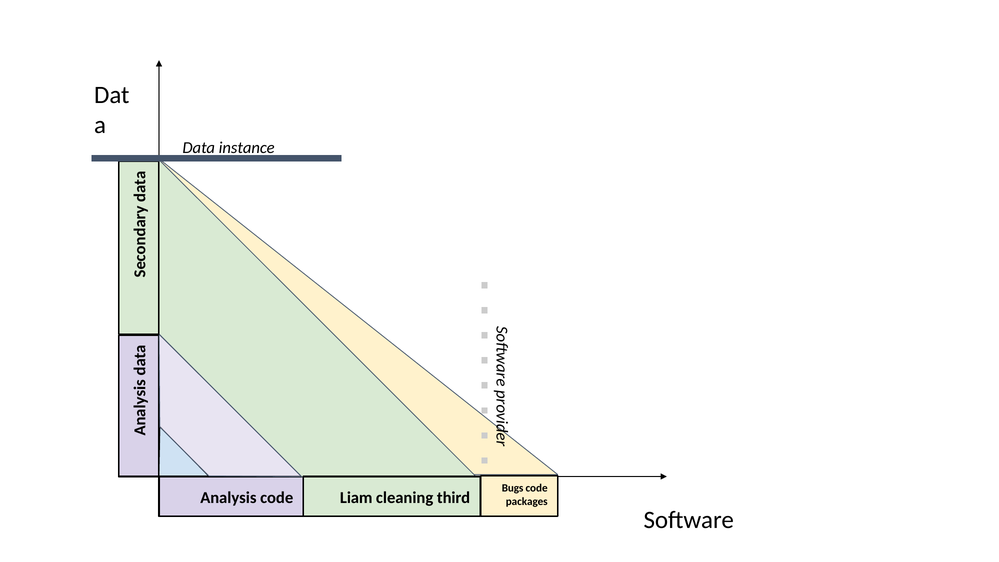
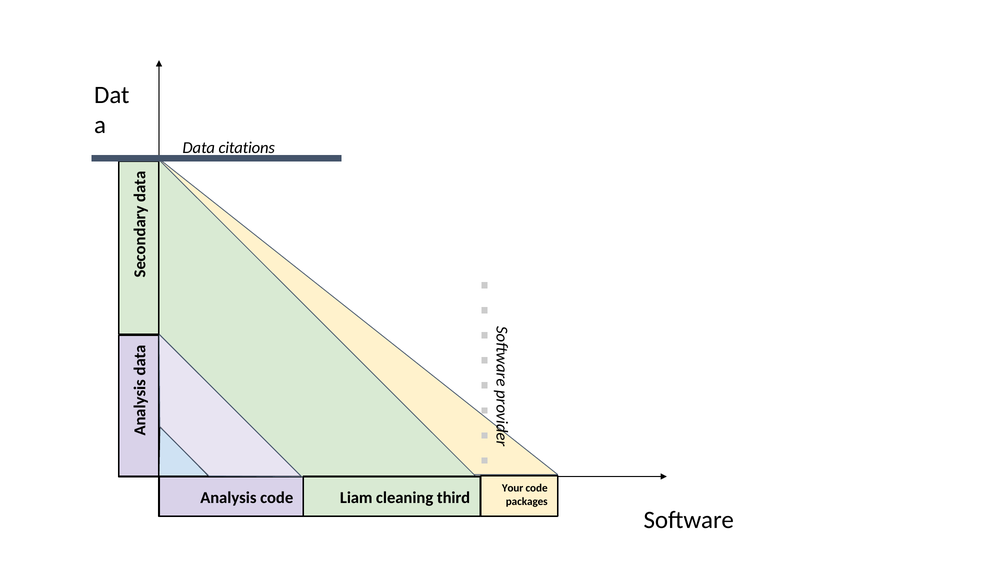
instance: instance -> citations
Bugs: Bugs -> Your
